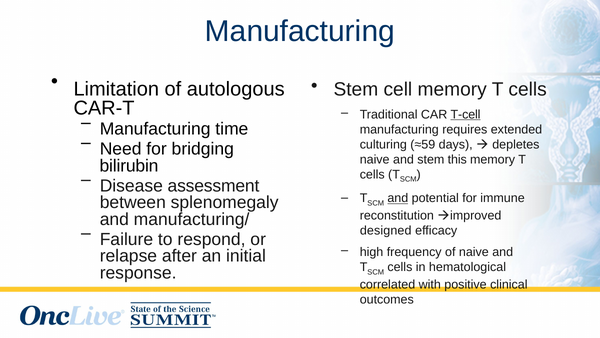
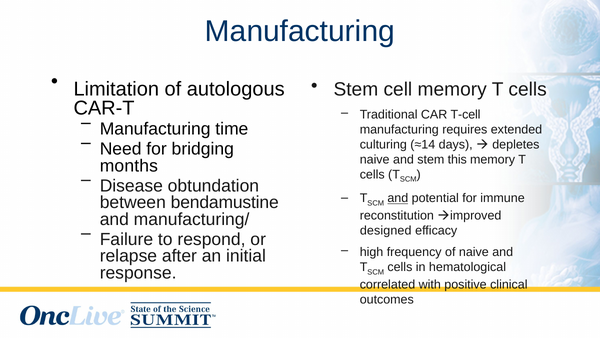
T-cell underline: present -> none
≈59: ≈59 -> ≈14
bilirubin: bilirubin -> months
assessment: assessment -> obtundation
splenomegaly: splenomegaly -> bendamustine
